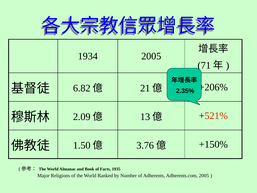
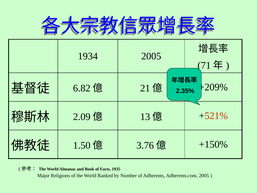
+206%: +206% -> +209%
